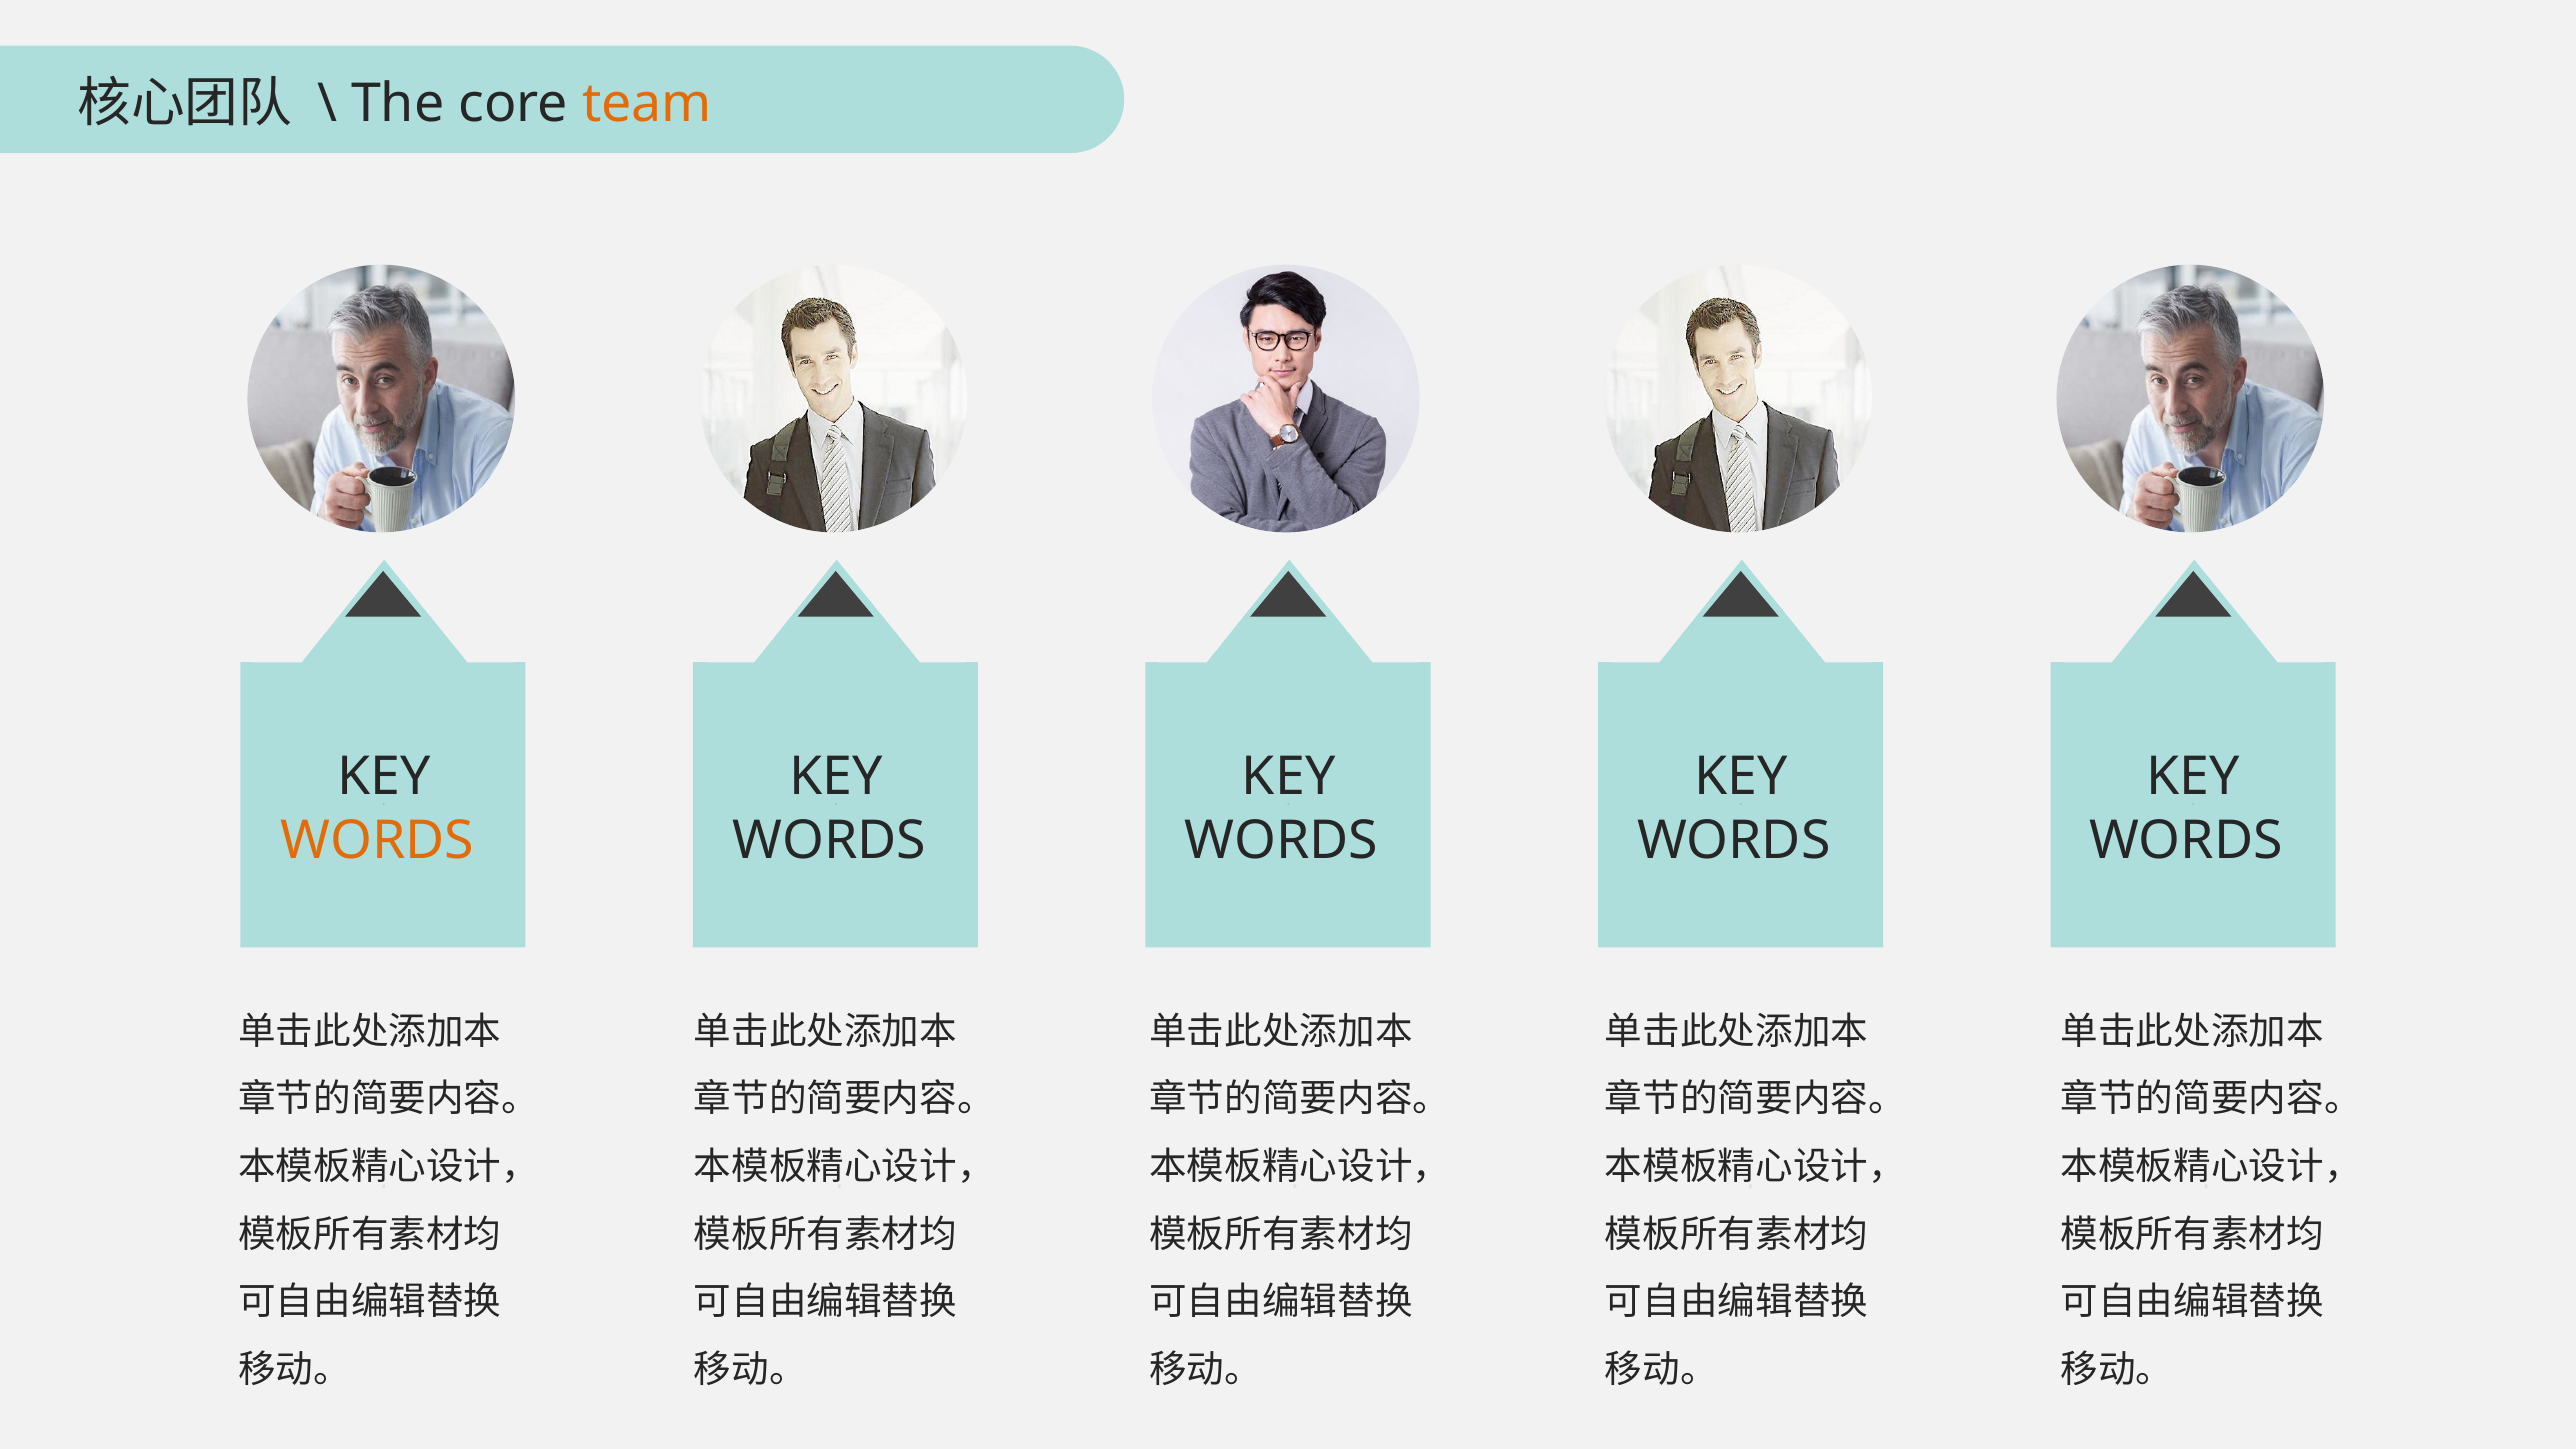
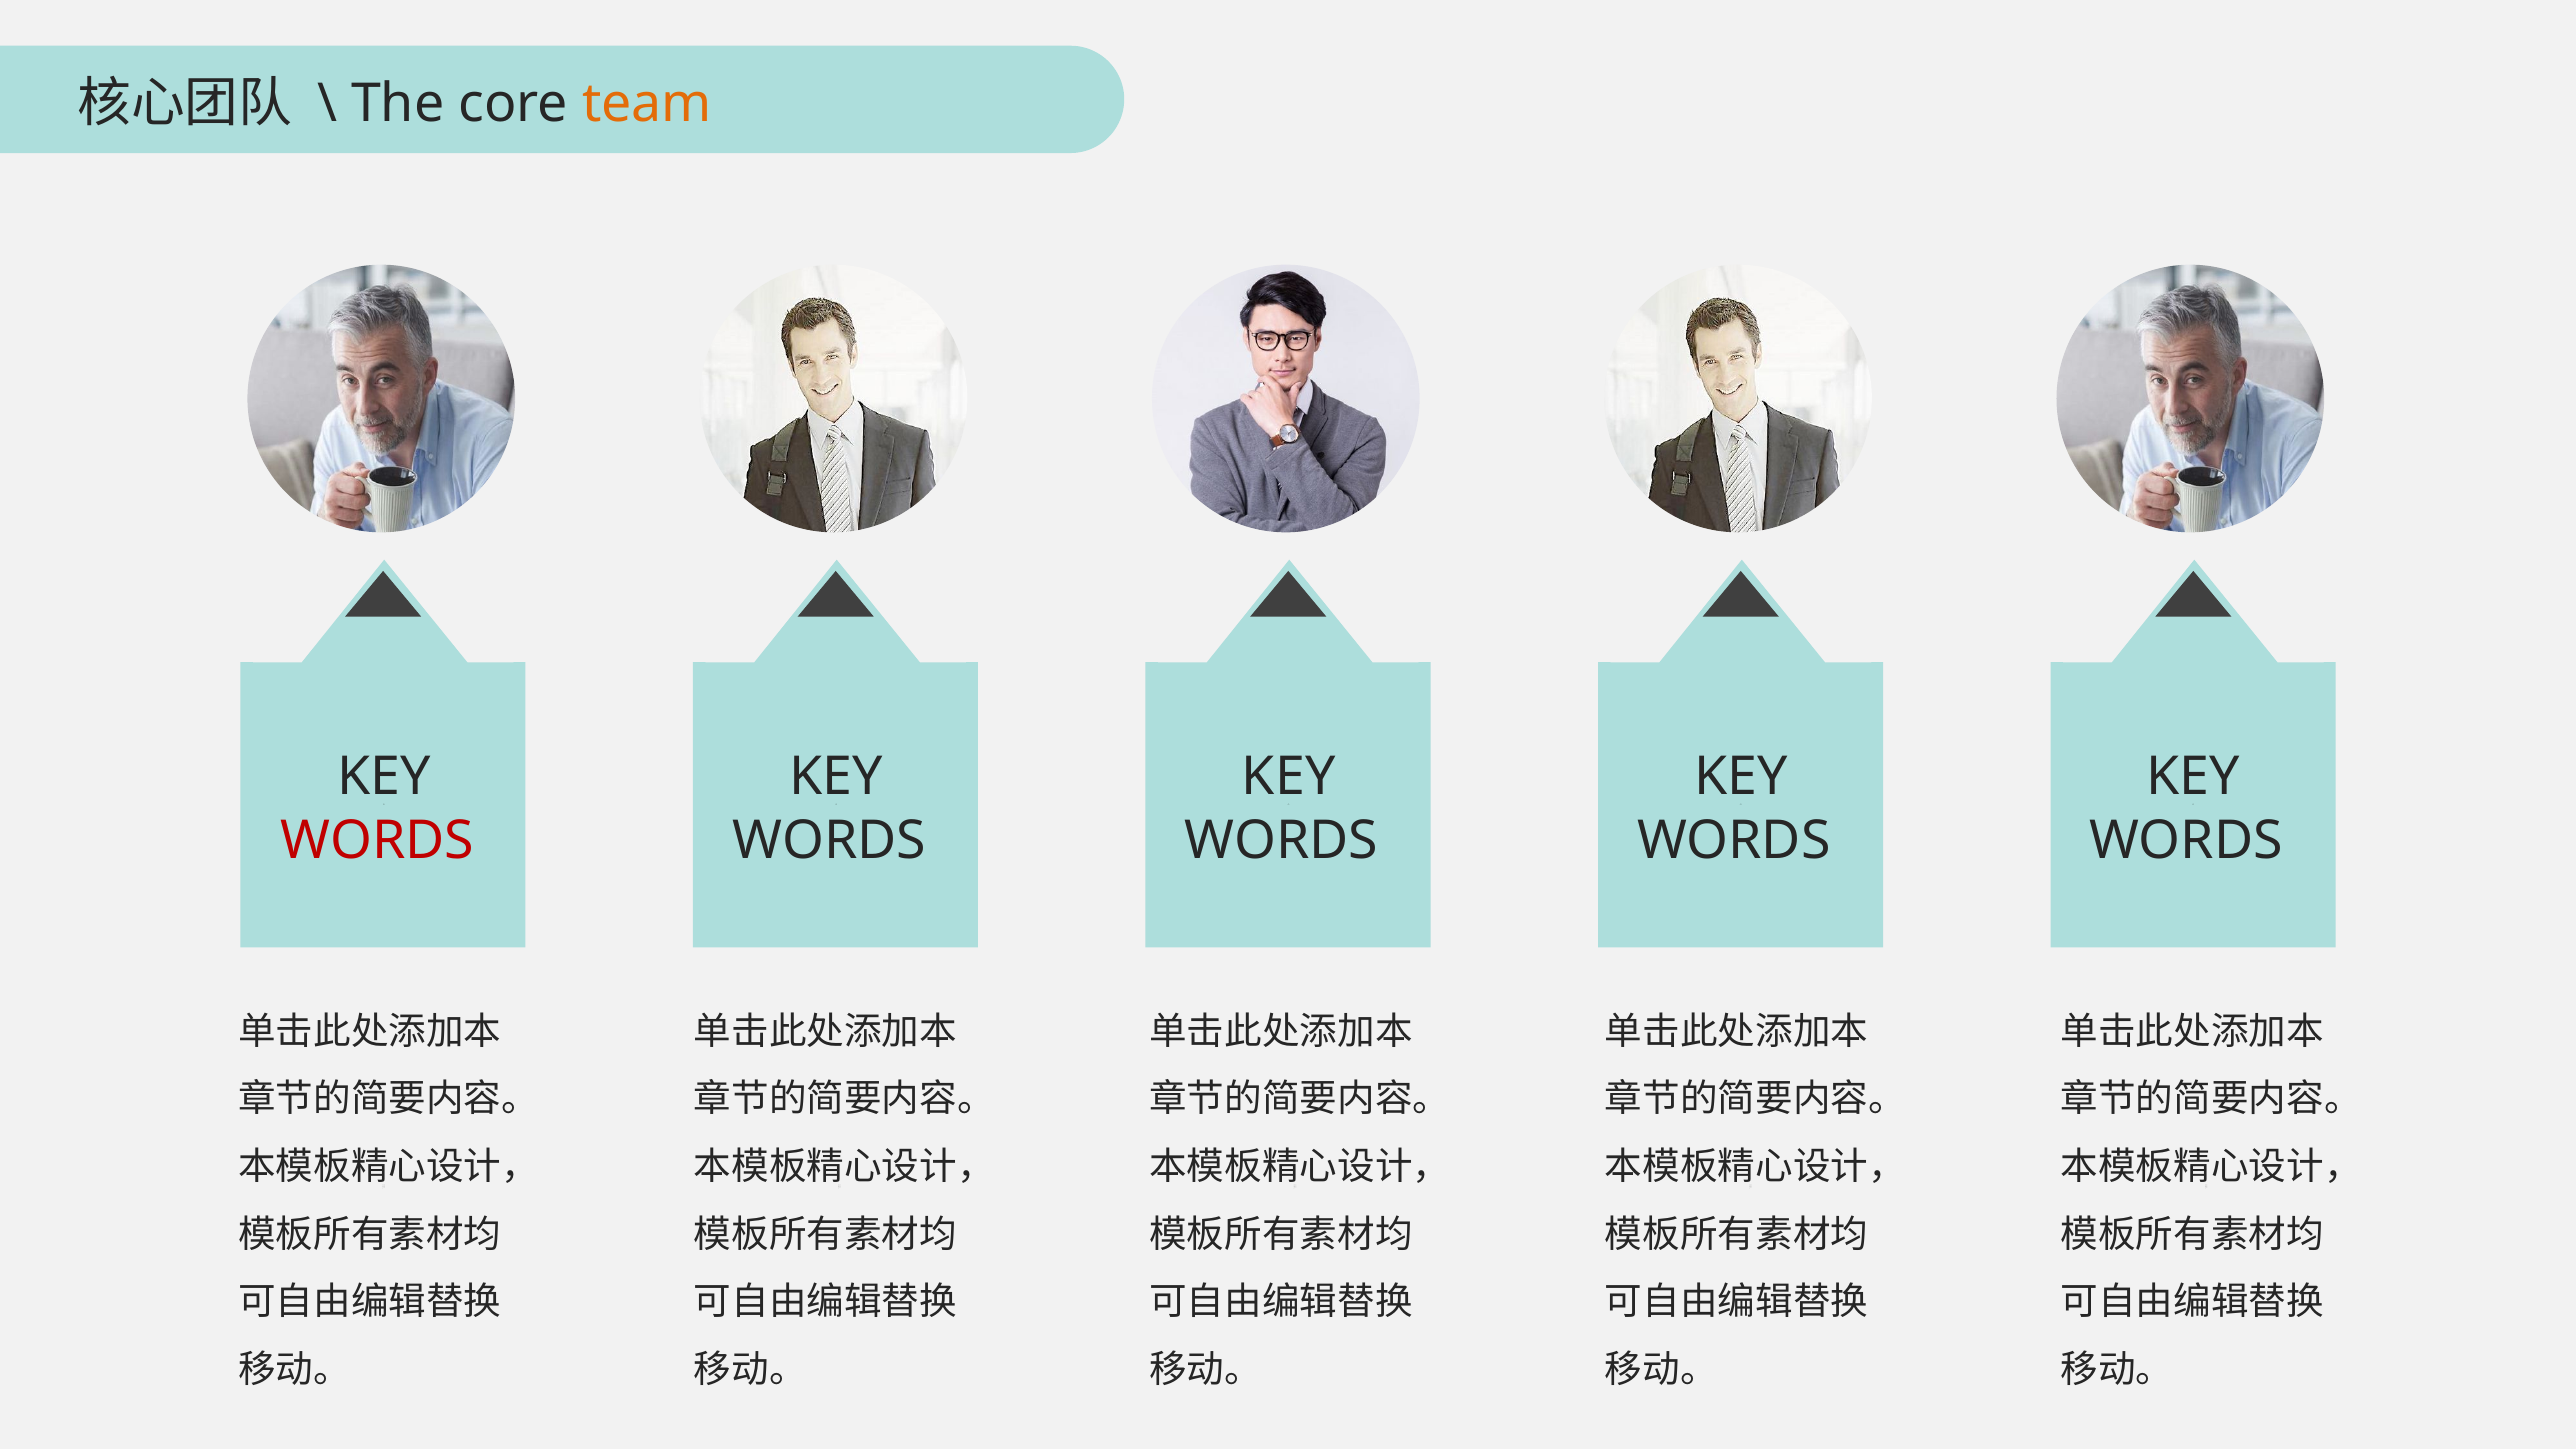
WORDS at (377, 841) colour: orange -> red
